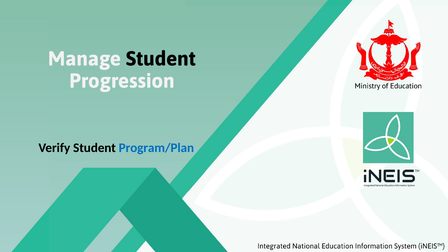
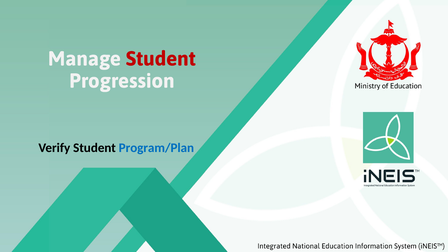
Student at (161, 59) colour: black -> red
